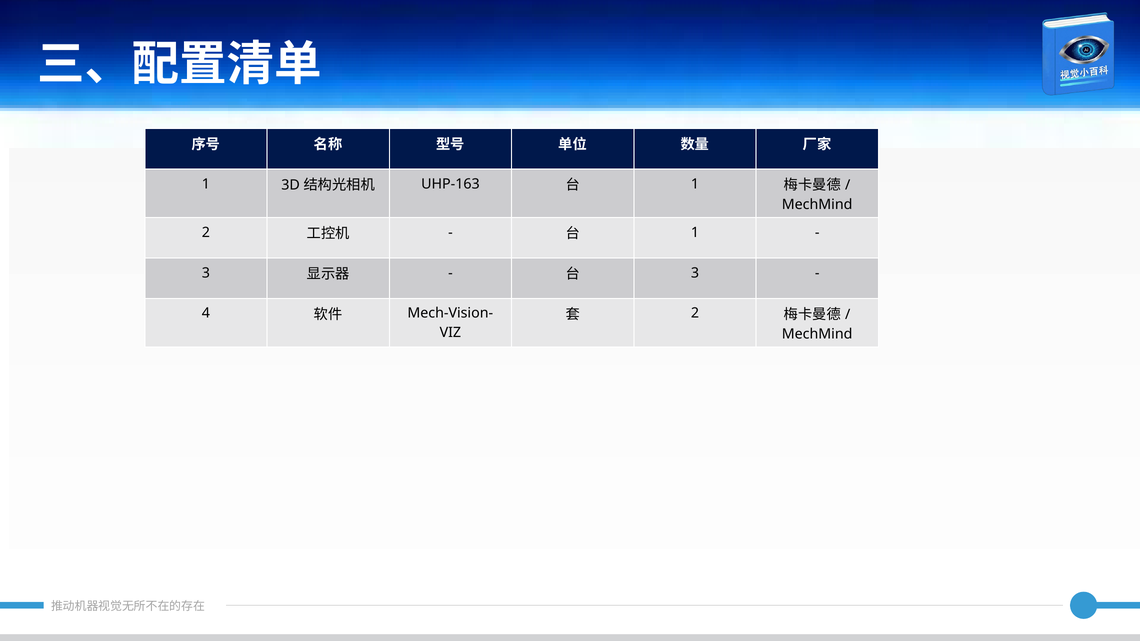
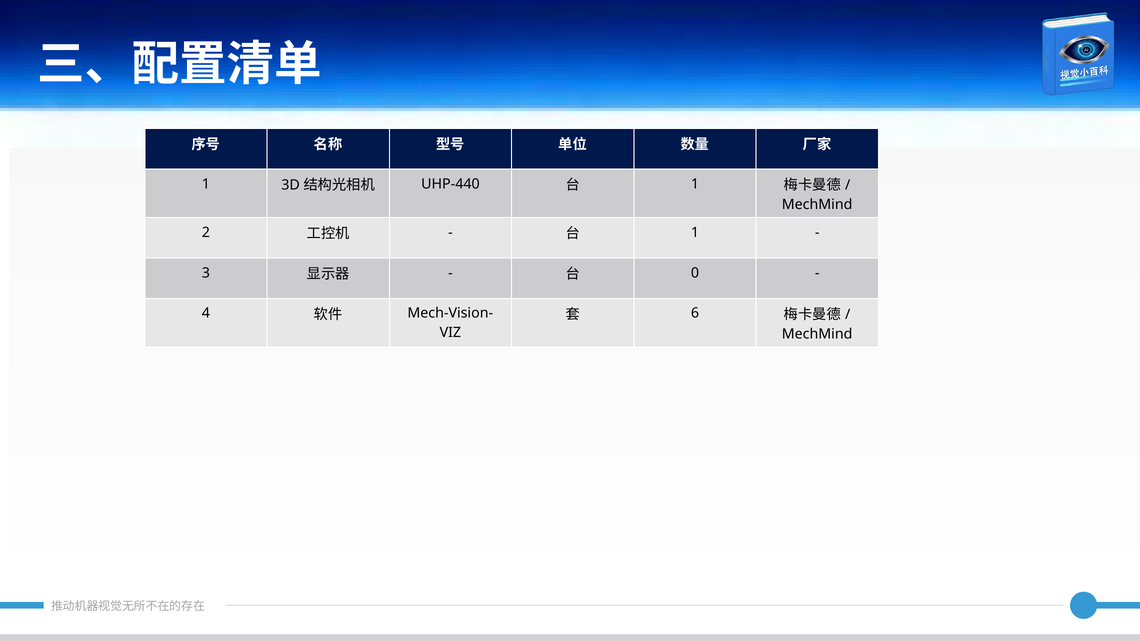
UHP-163: UHP-163 -> UHP-440
3 at (695, 273): 3 -> 0
2 at (695, 313): 2 -> 6
